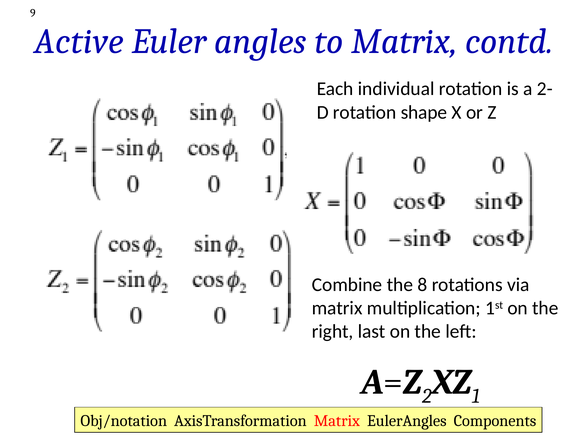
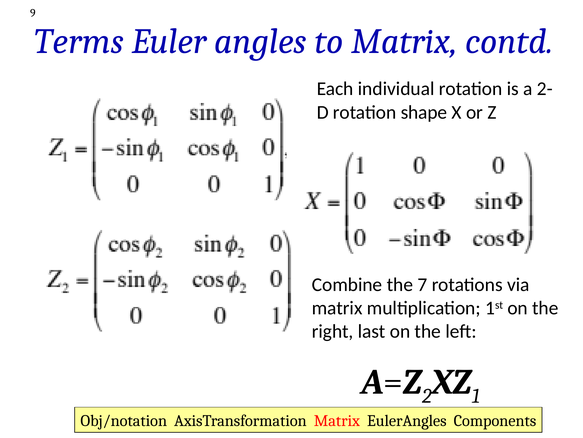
Active: Active -> Terms
8: 8 -> 7
